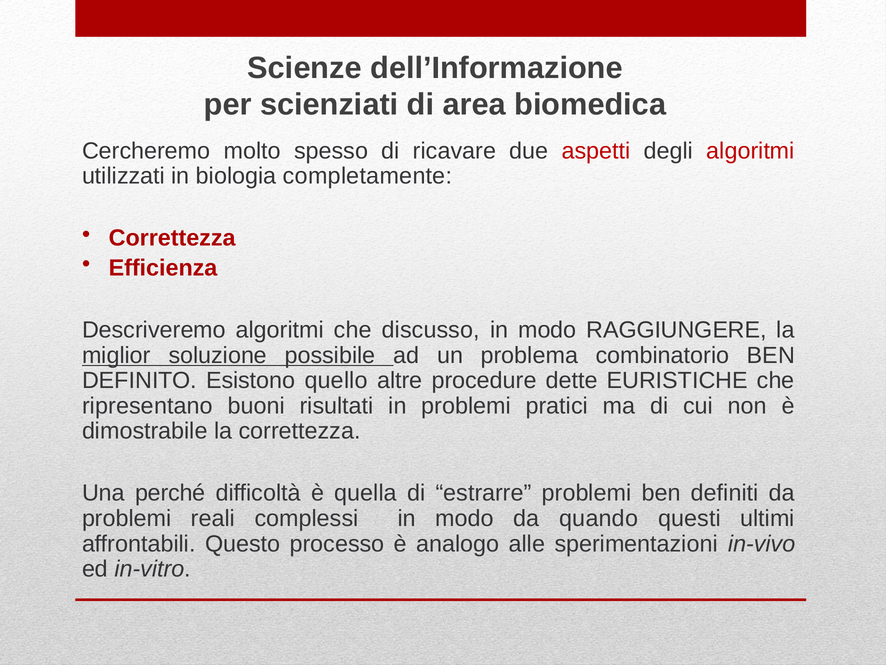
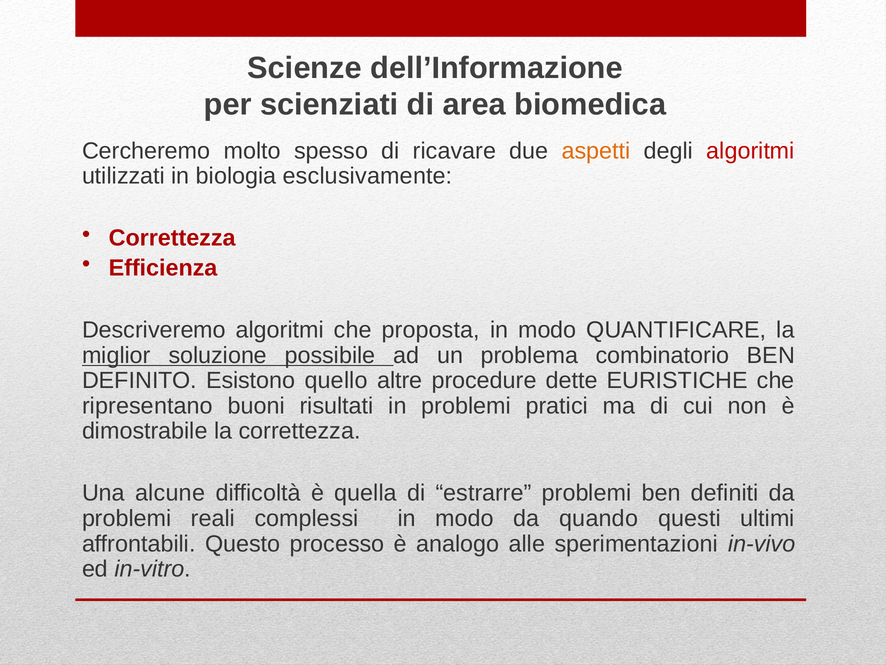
aspetti colour: red -> orange
completamente: completamente -> esclusivamente
discusso: discusso -> proposta
RAGGIUNGERE: RAGGIUNGERE -> QUANTIFICARE
perché: perché -> alcune
